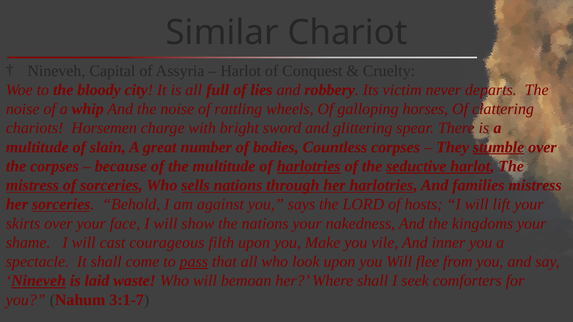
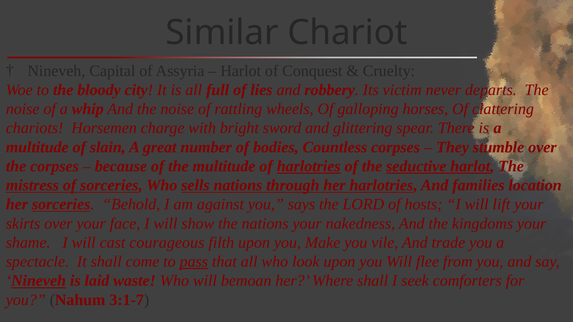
stumble underline: present -> none
families mistress: mistress -> location
inner: inner -> trade
